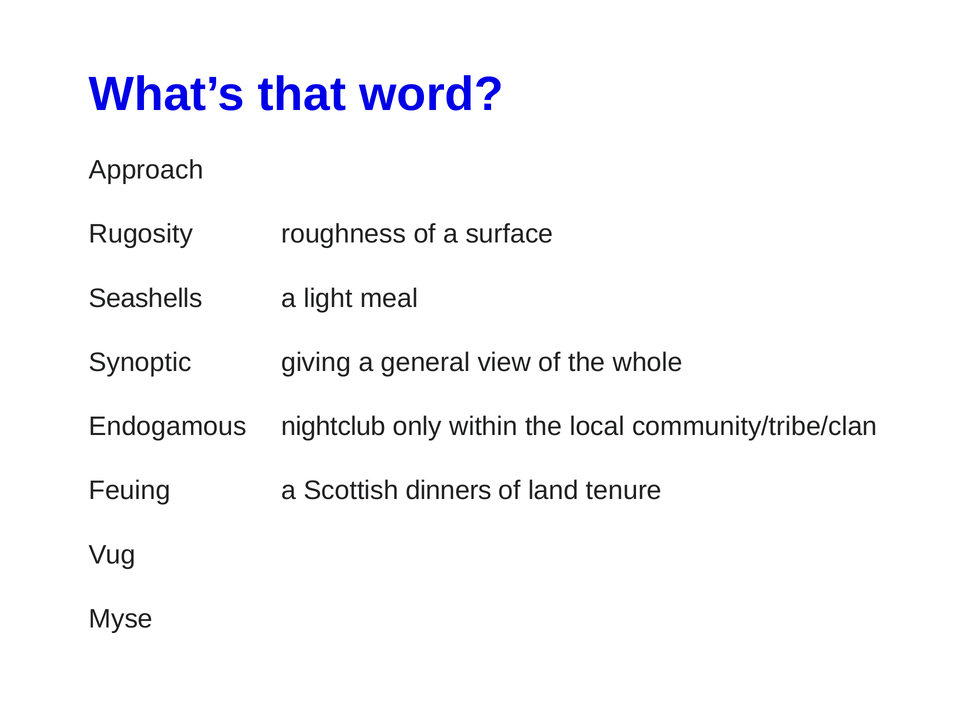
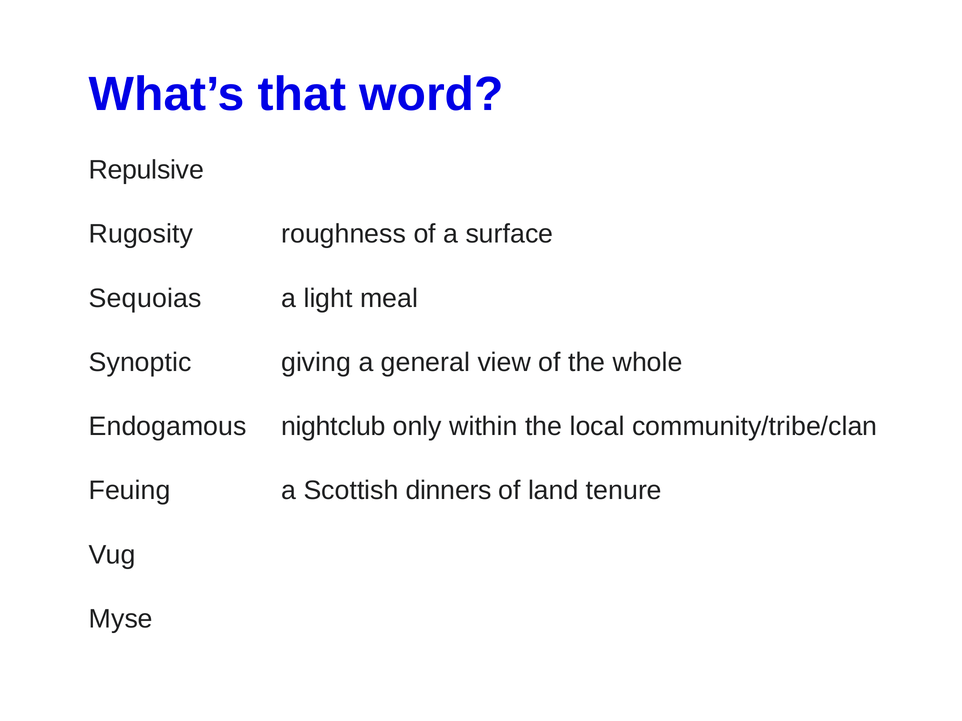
Approach: Approach -> Repulsive
Seashells: Seashells -> Sequoias
